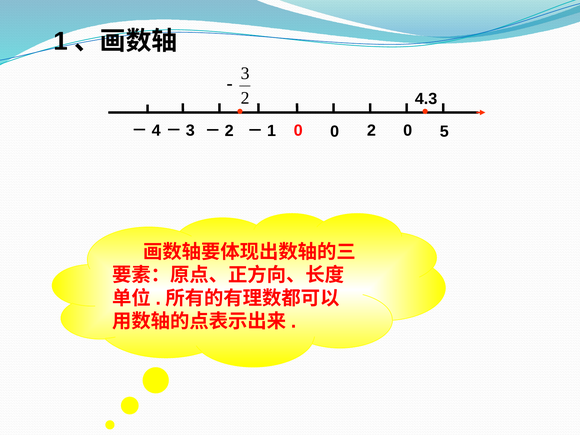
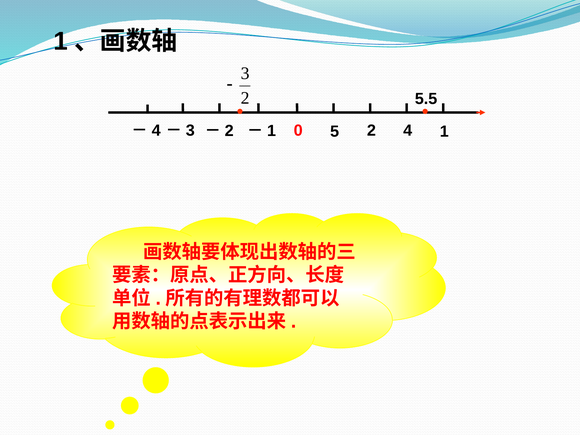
4.3: 4.3 -> 5.5
0 0: 0 -> 5
2 0: 0 -> 4
－3 5: 5 -> 1
